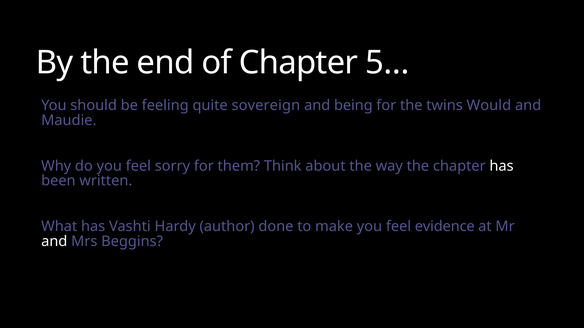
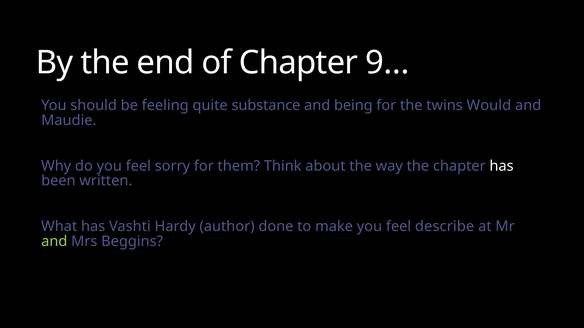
5…: 5… -> 9…
sovereign: sovereign -> substance
evidence: evidence -> describe
and at (54, 242) colour: white -> light green
